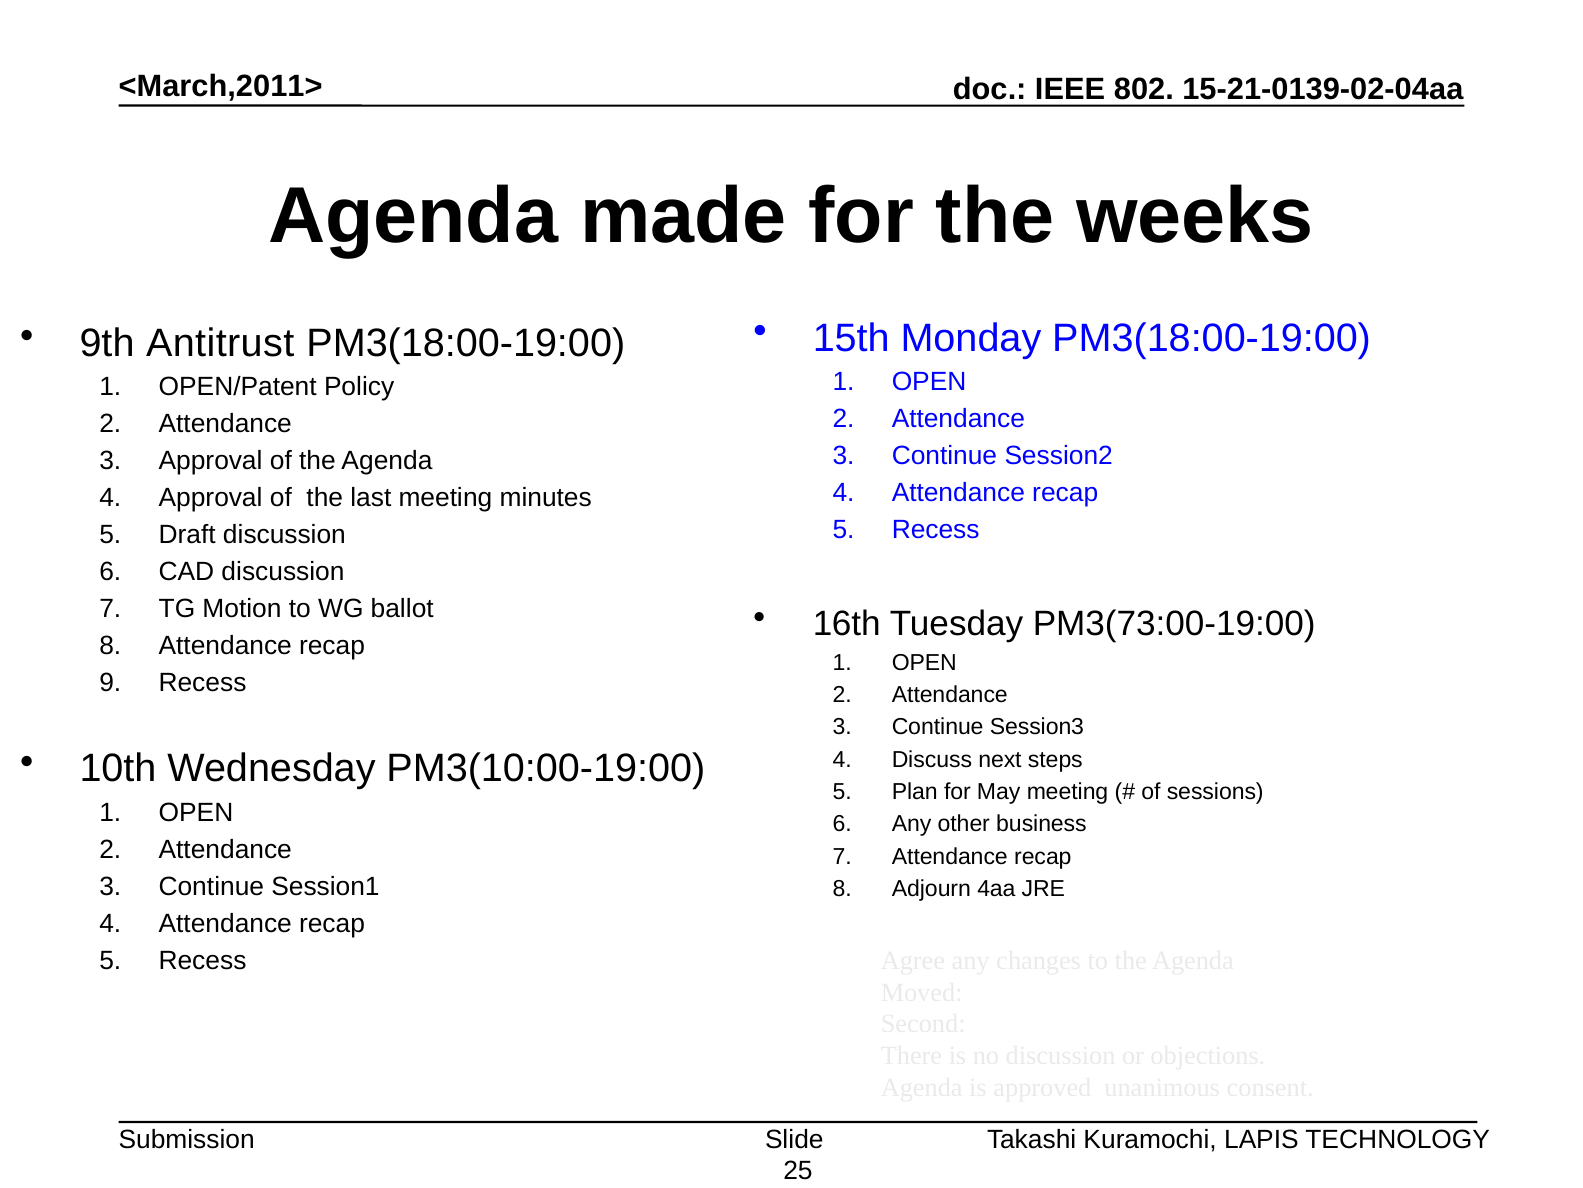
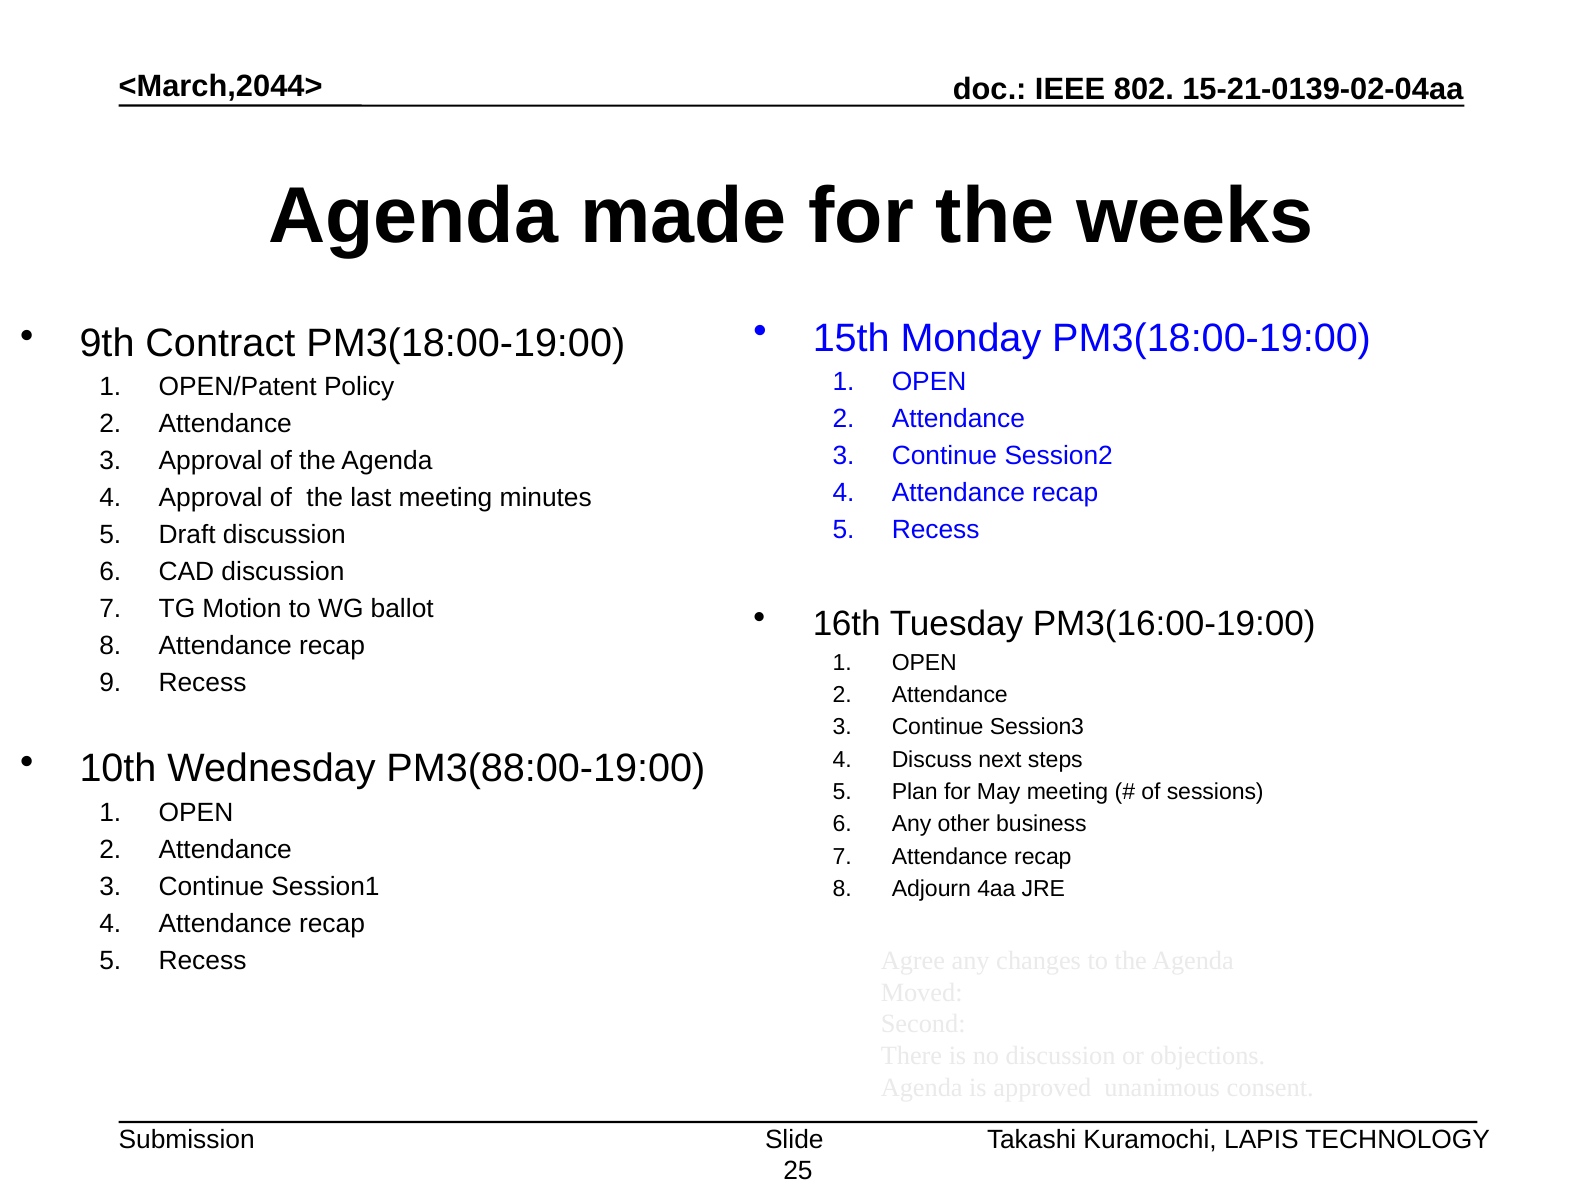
<March,2011>: <March,2011> -> <March,2044>
Antitrust: Antitrust -> Contract
PM3(73:00-19:00: PM3(73:00-19:00 -> PM3(16:00-19:00
PM3(10:00-19:00: PM3(10:00-19:00 -> PM3(88:00-19:00
